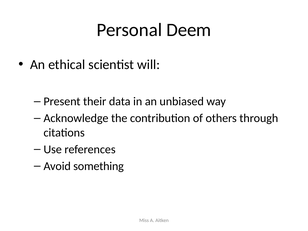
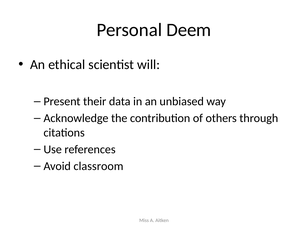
something: something -> classroom
